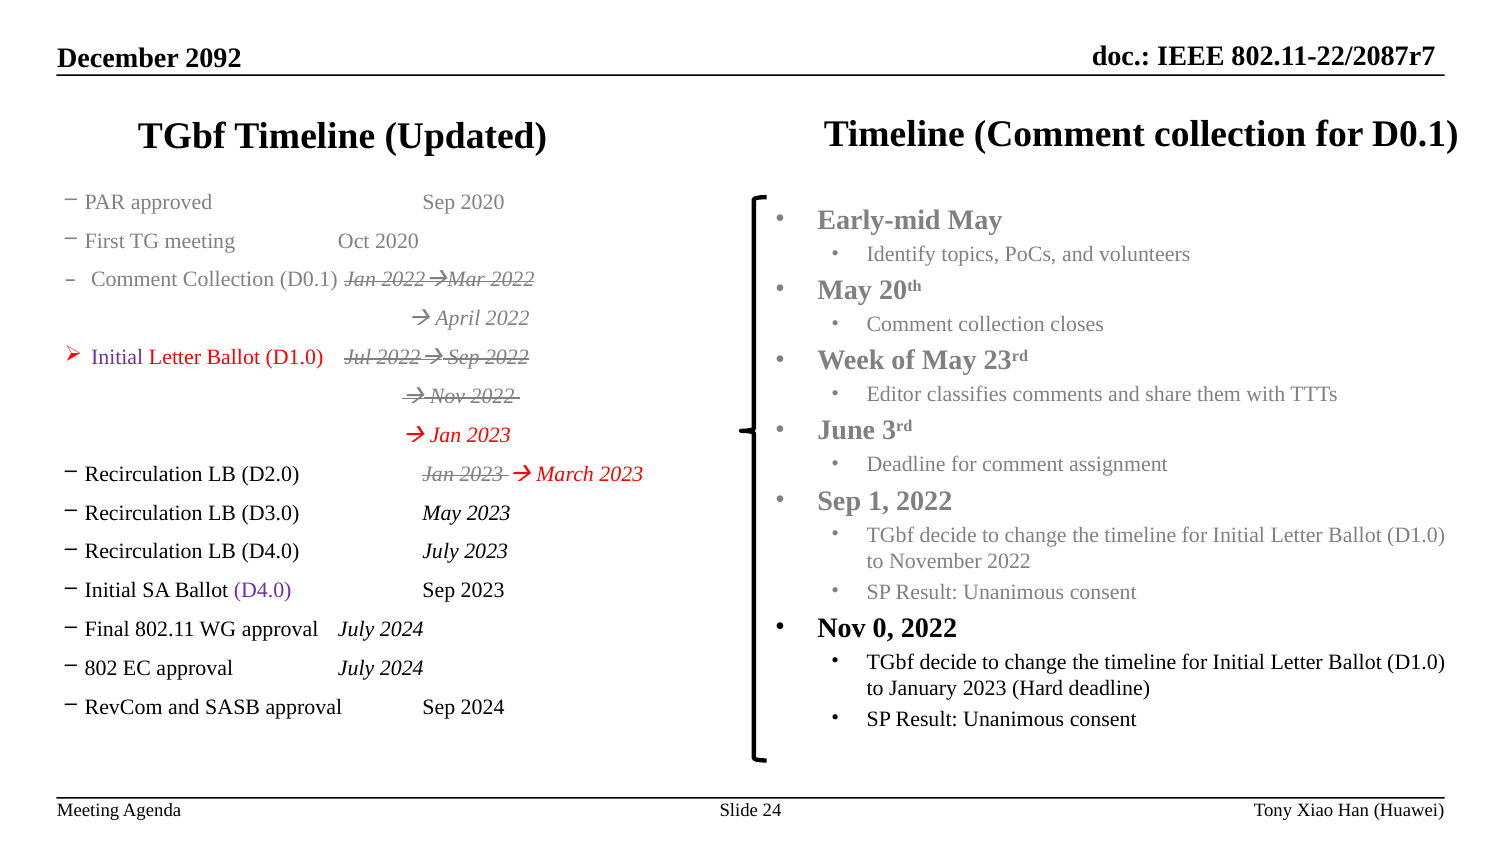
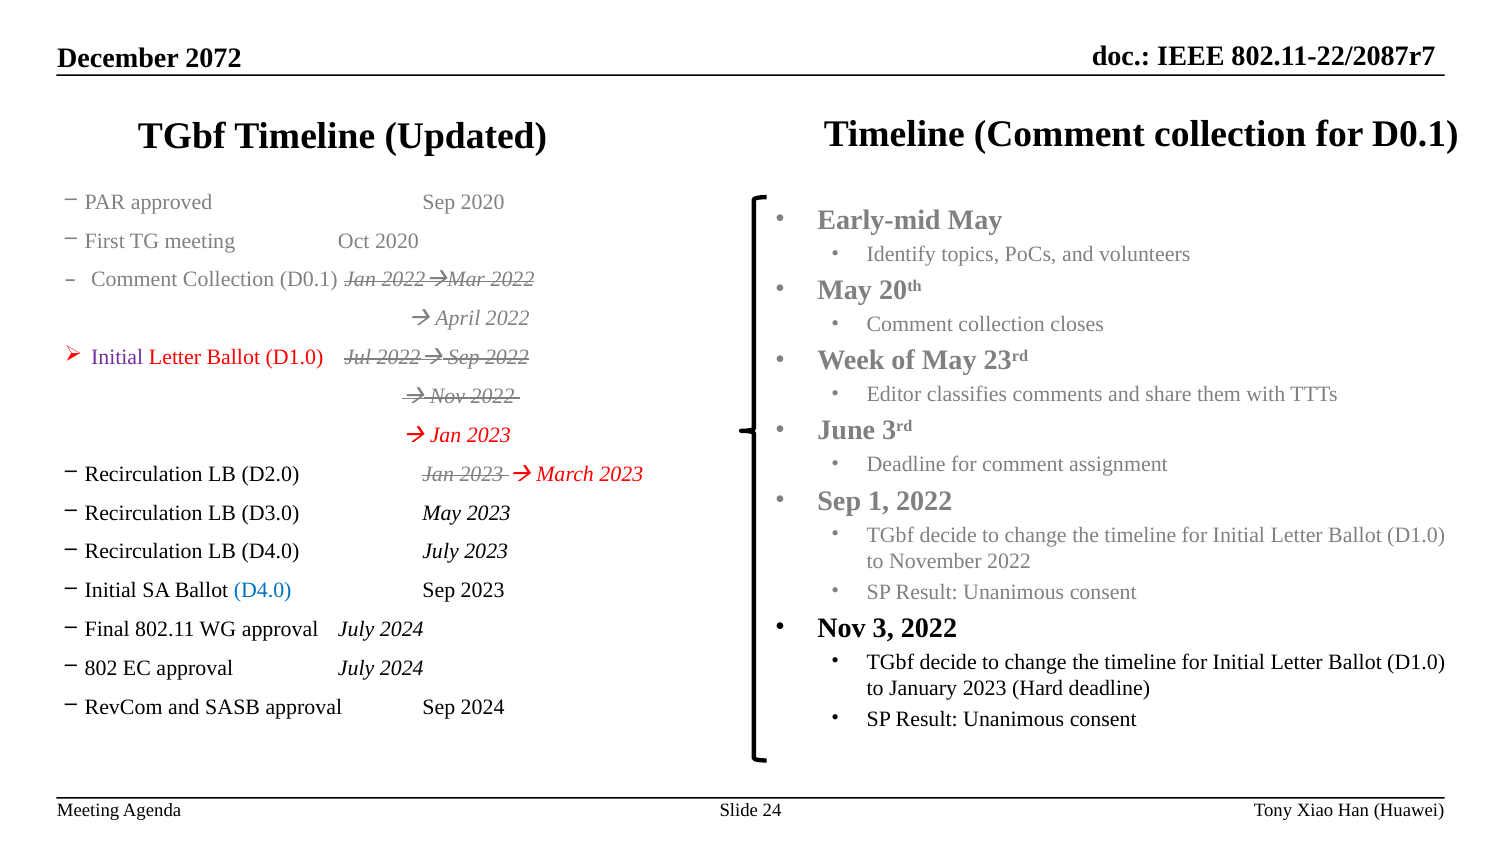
2092: 2092 -> 2072
D4.0 at (263, 590) colour: purple -> blue
0: 0 -> 3
